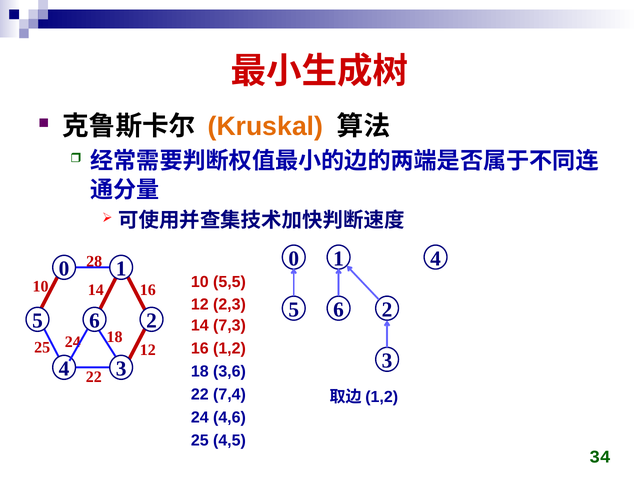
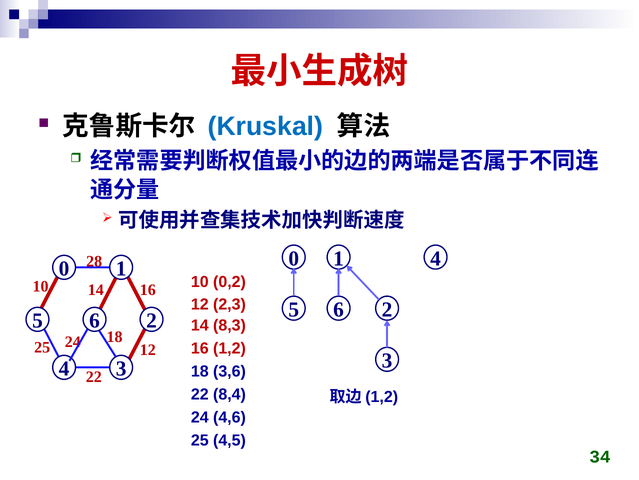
Kruskal colour: orange -> blue
5,5: 5,5 -> 0,2
7,3: 7,3 -> 8,3
7,4: 7,4 -> 8,4
